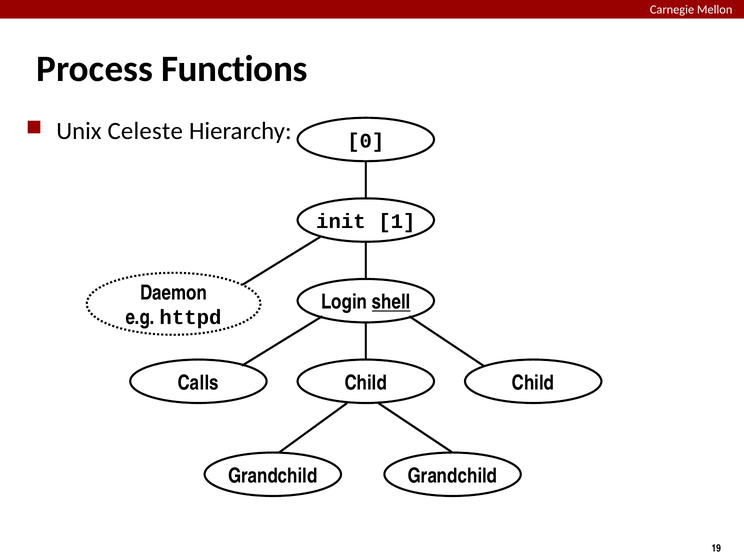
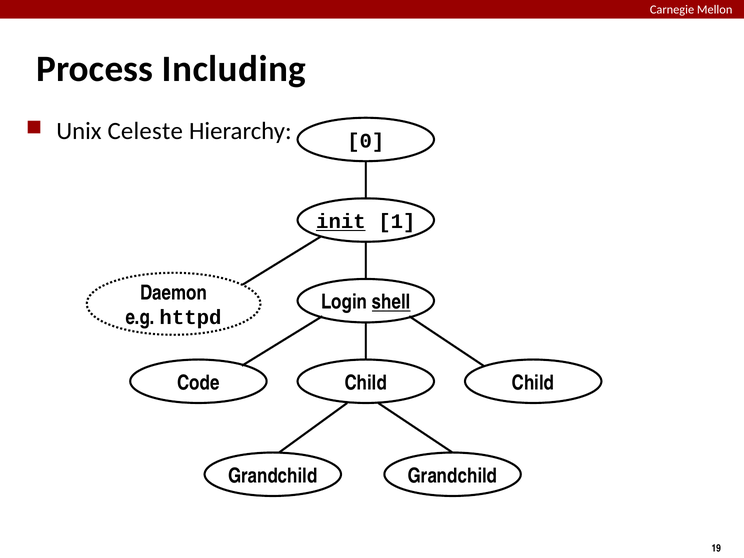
Functions: Functions -> Including
init underline: none -> present
Calls: Calls -> Code
